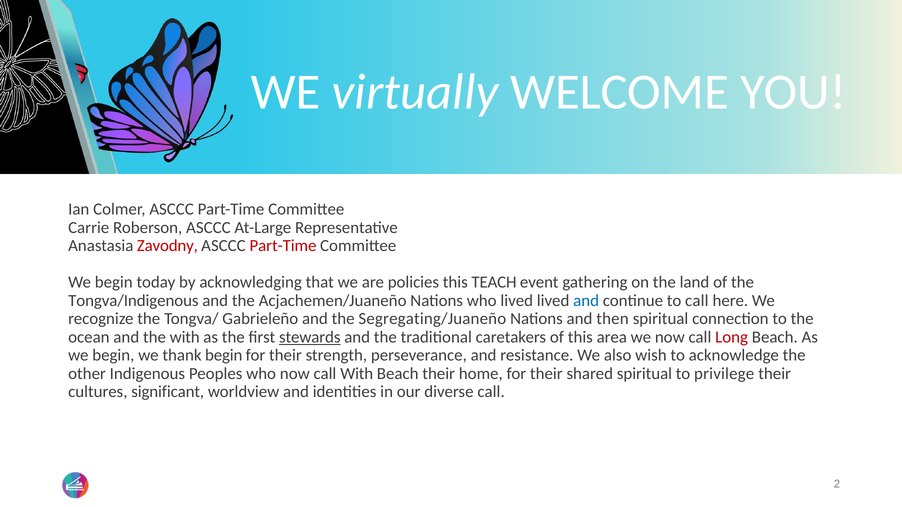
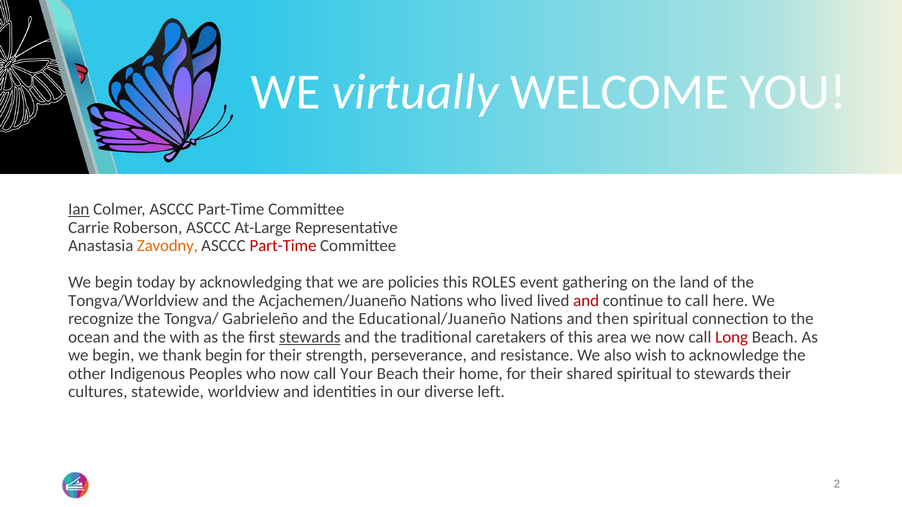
Ian underline: none -> present
Zavodny colour: red -> orange
TEACH: TEACH -> ROLES
Tongva/Indigenous: Tongva/Indigenous -> Tongva/Worldview
and at (586, 301) colour: blue -> red
Segregating/Juaneño: Segregating/Juaneño -> Educational/Juaneño
call With: With -> Your
to privilege: privilege -> stewards
significant: significant -> statewide
diverse call: call -> left
